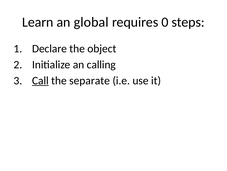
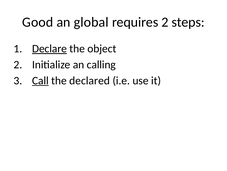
Learn: Learn -> Good
requires 0: 0 -> 2
Declare underline: none -> present
separate: separate -> declared
